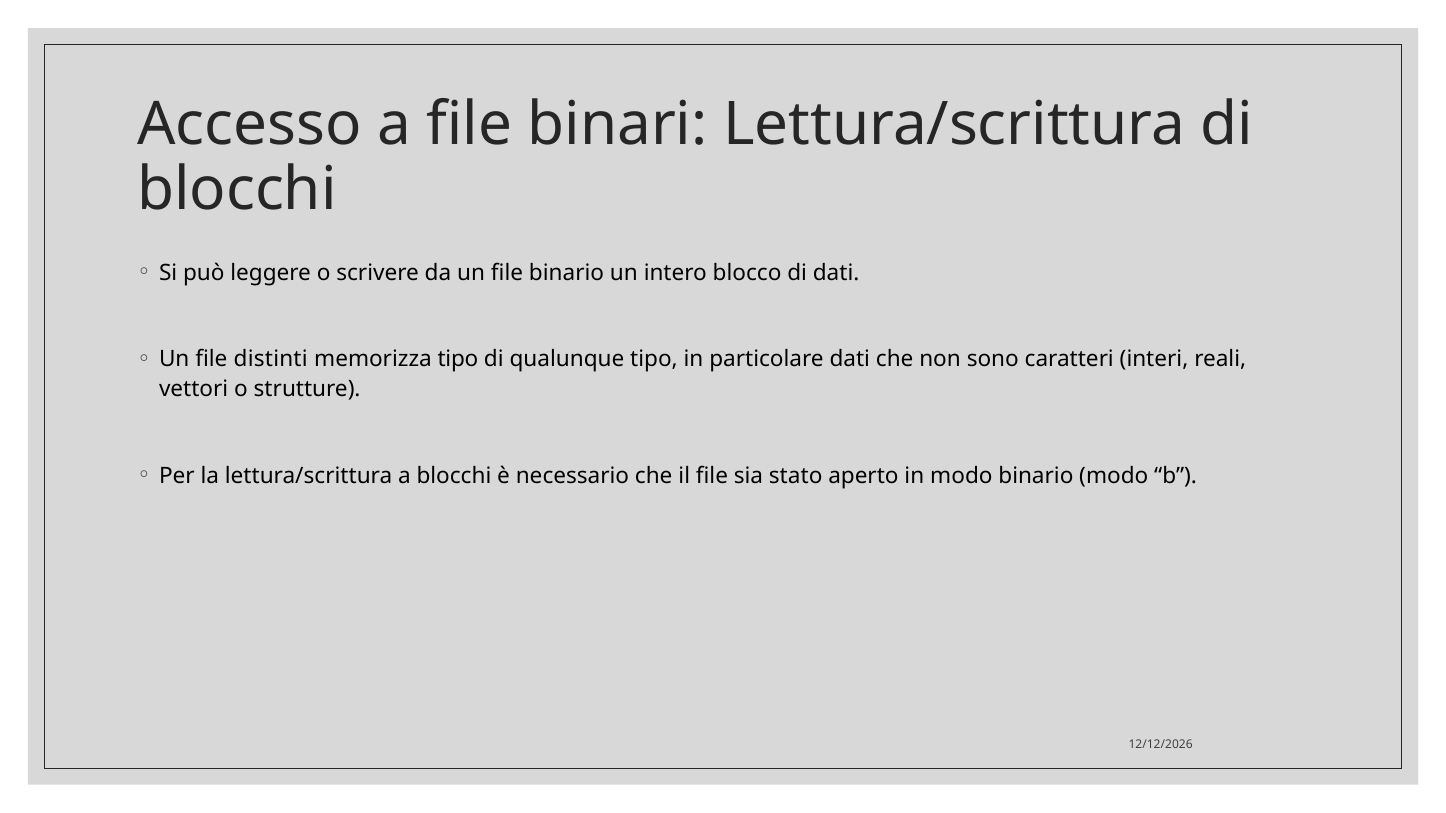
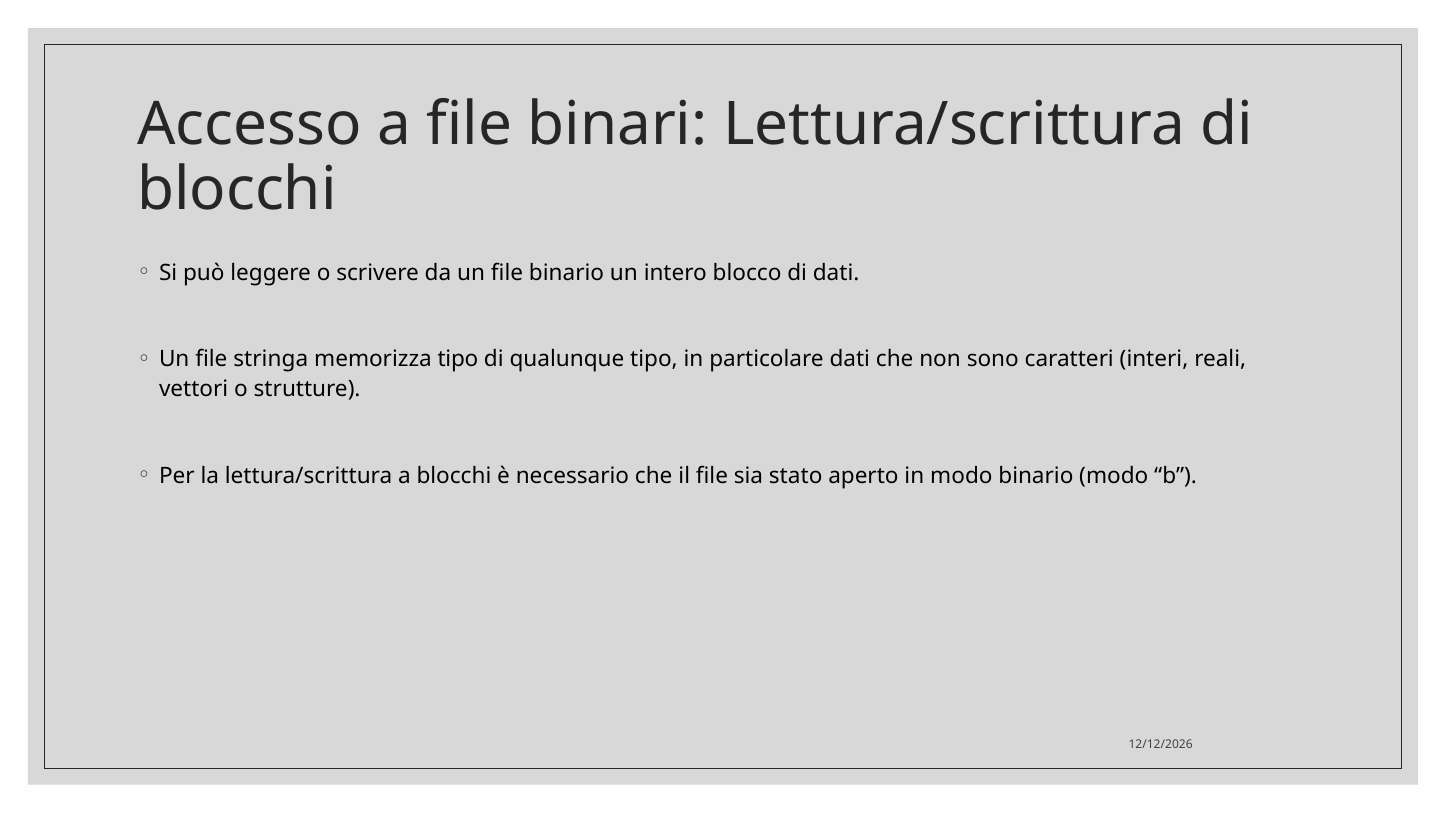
distinti: distinti -> stringa
